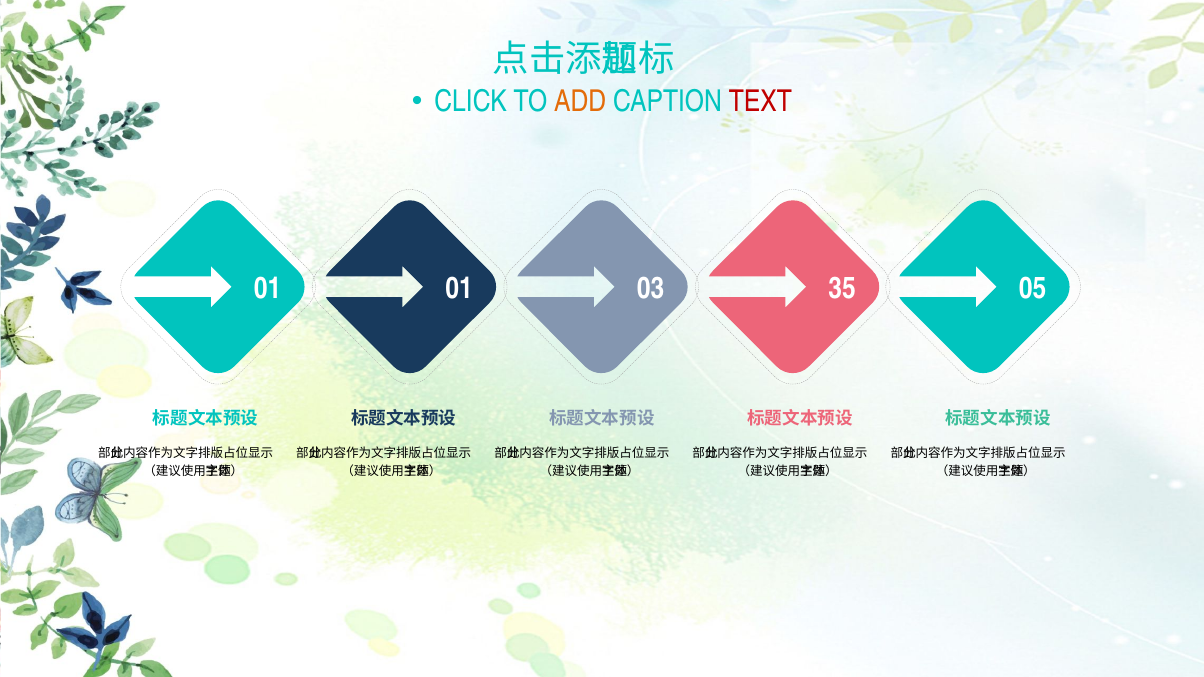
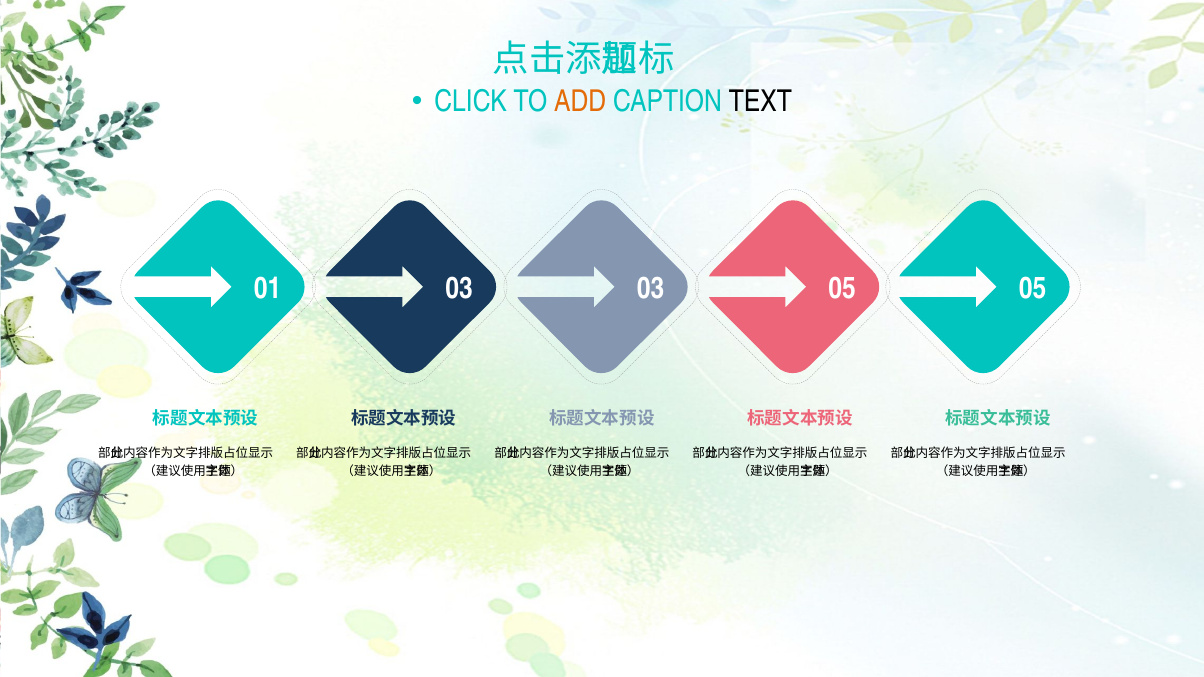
TEXT colour: red -> black
01 01: 01 -> 03
03 35: 35 -> 05
